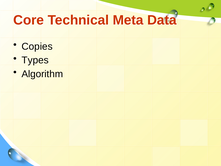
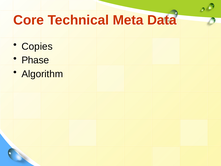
Types: Types -> Phase
